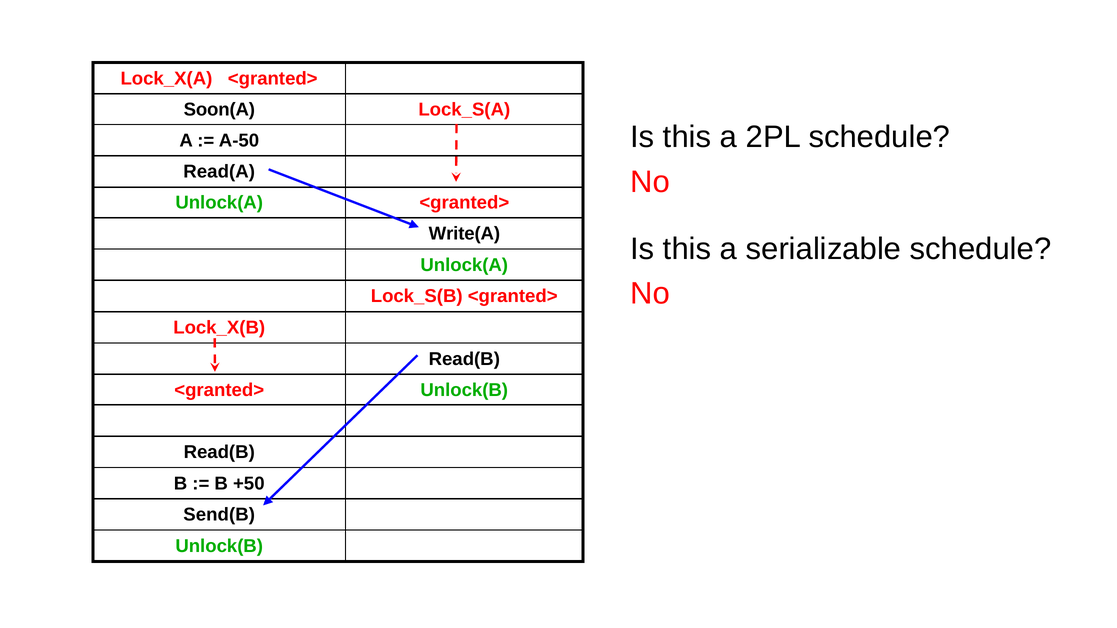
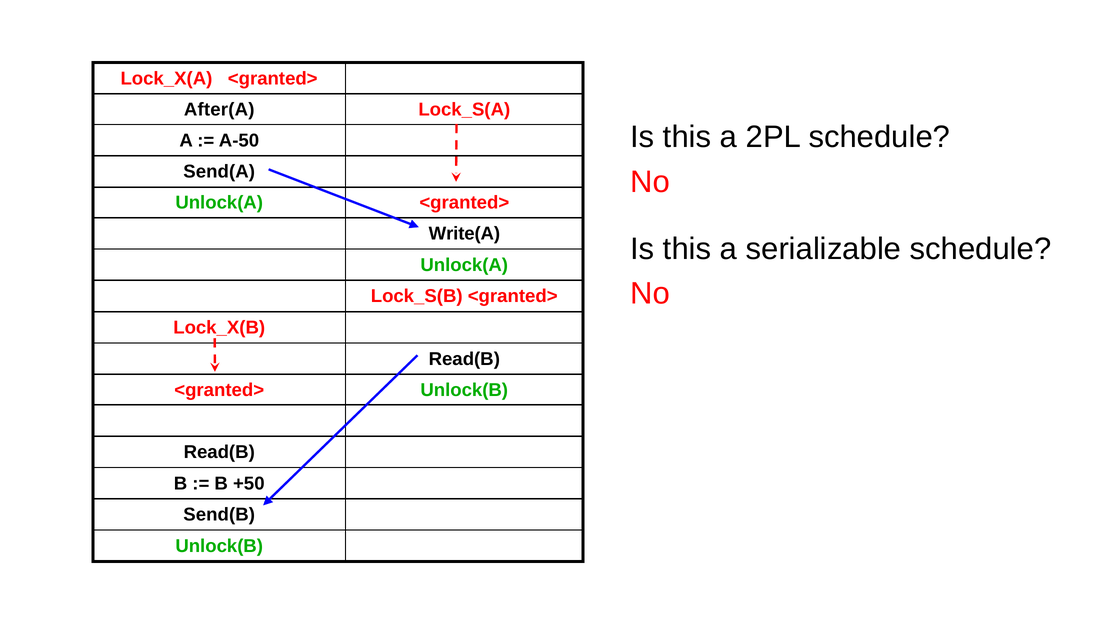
Soon(A: Soon(A -> After(A
Read(A: Read(A -> Send(A
